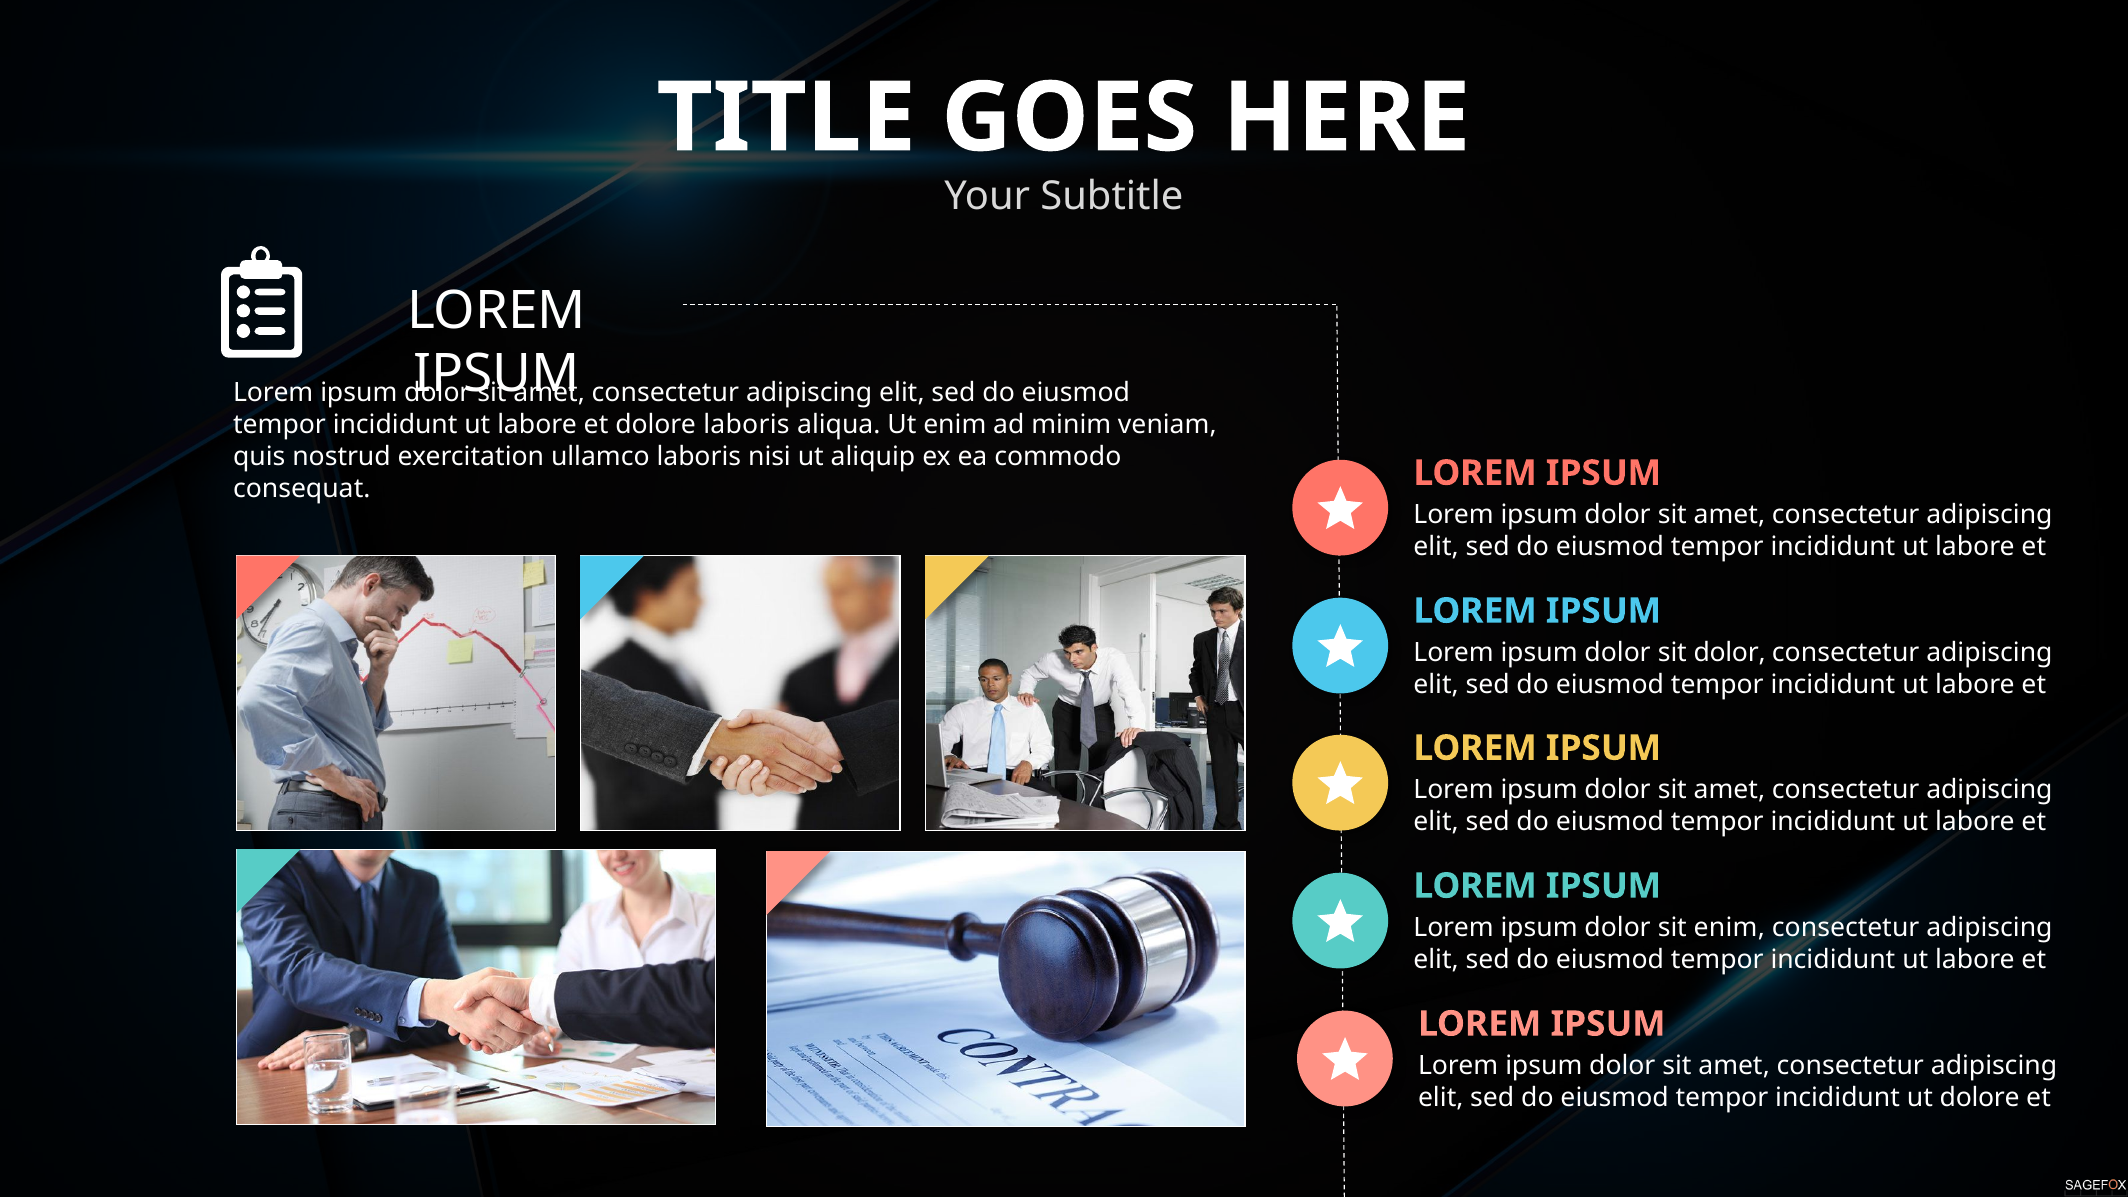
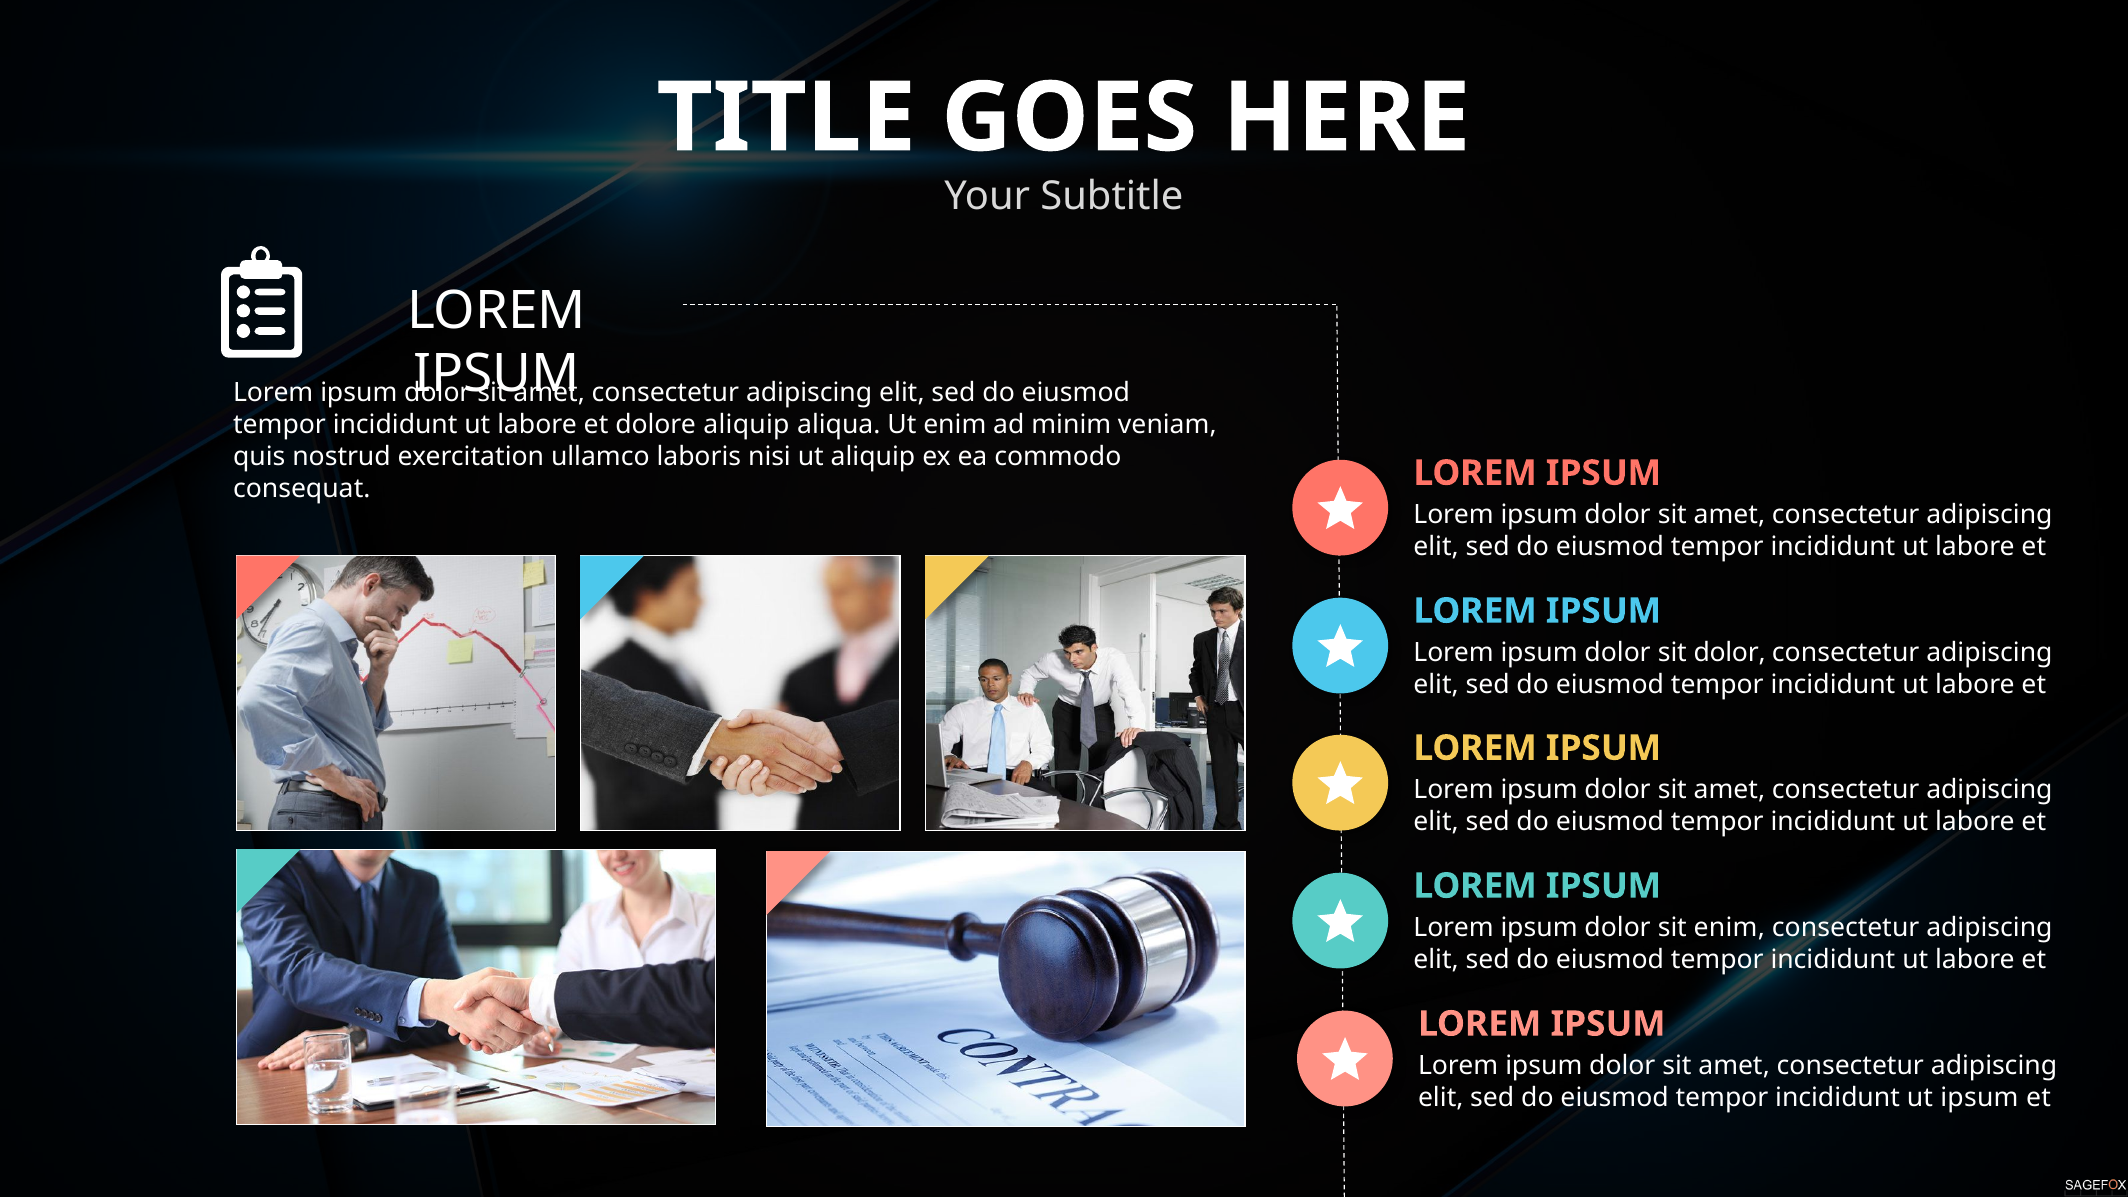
dolore laboris: laboris -> aliquip
ut dolore: dolore -> ipsum
